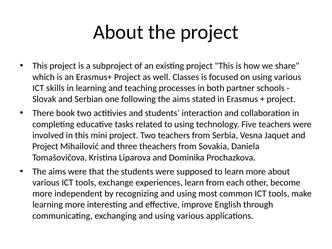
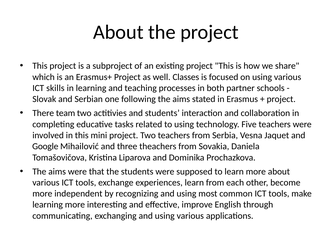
book: book -> team
Project at (45, 146): Project -> Google
